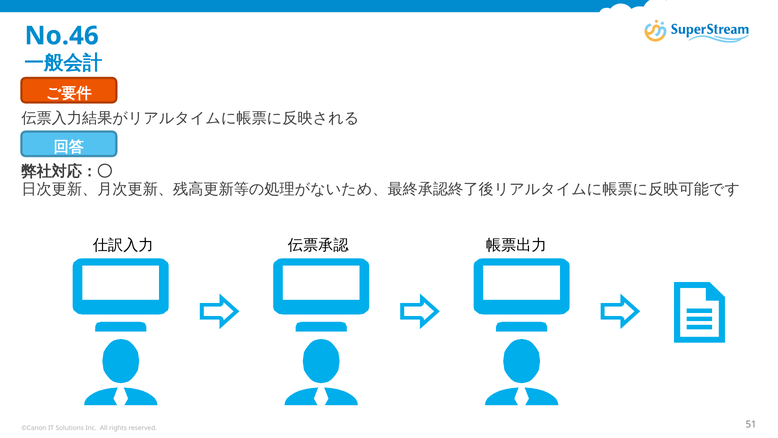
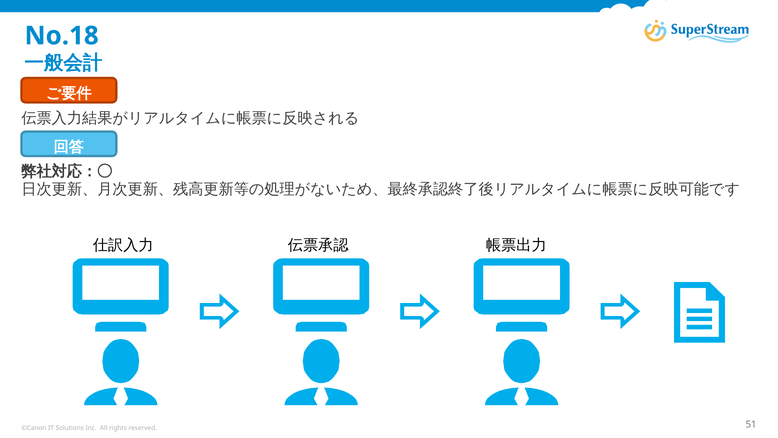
No.46: No.46 -> No.18
